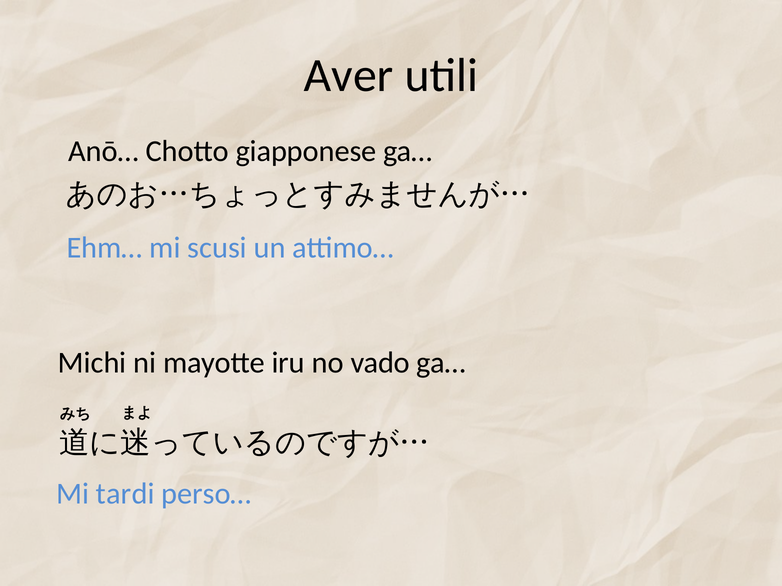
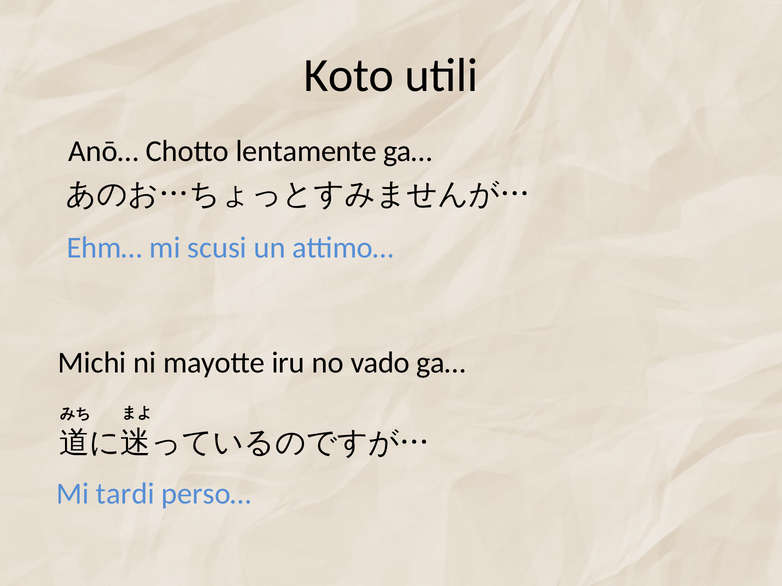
Aver: Aver -> Koto
giapponese: giapponese -> lentamente
